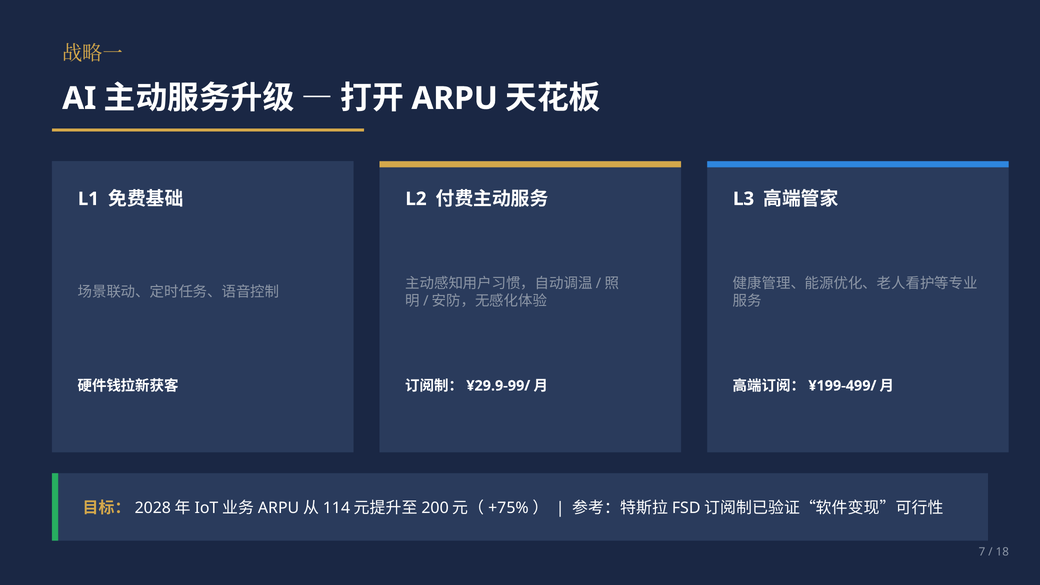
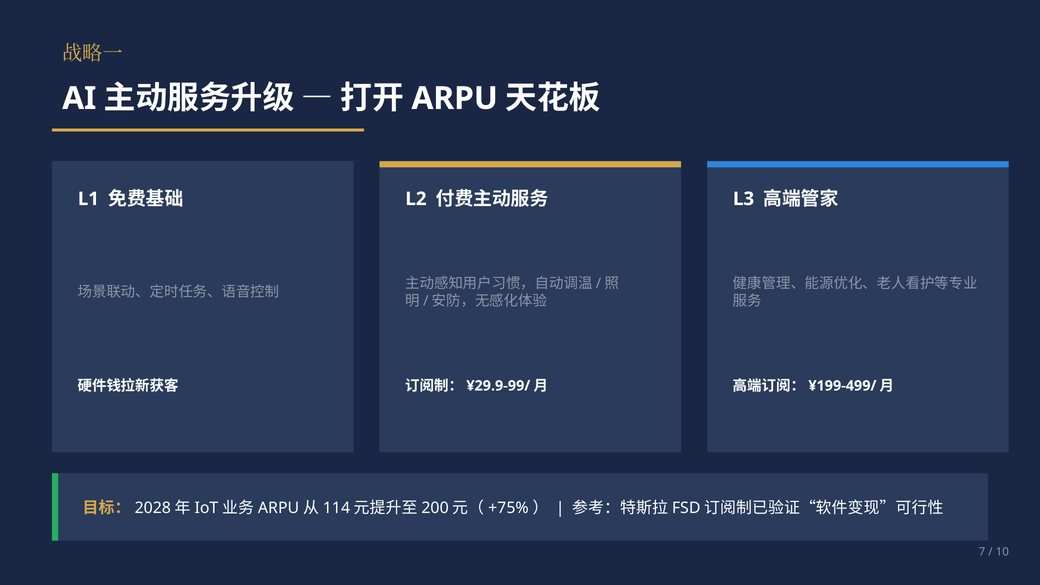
18: 18 -> 10
